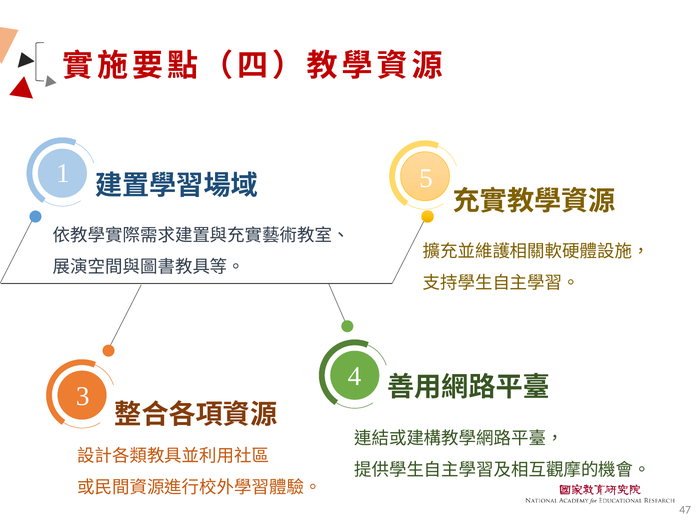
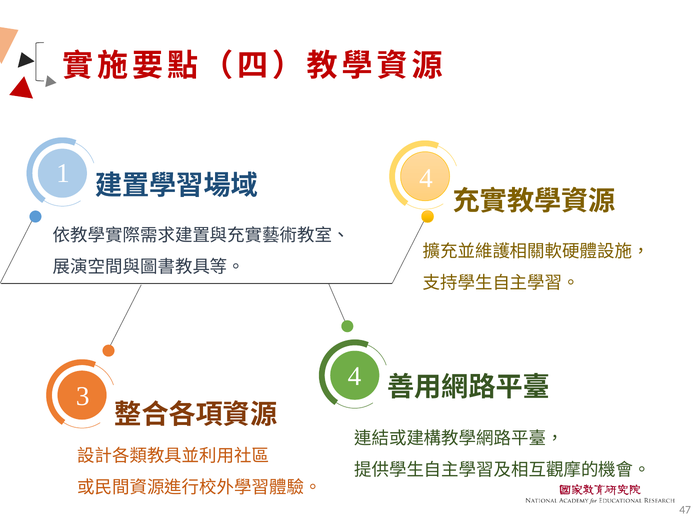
1 5: 5 -> 4
